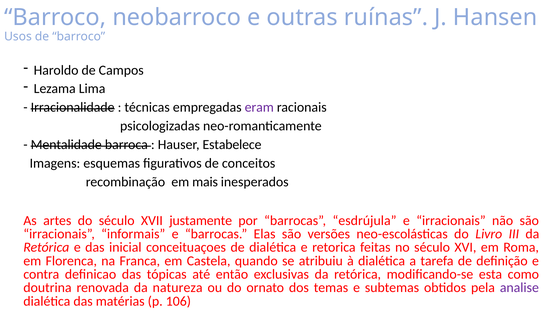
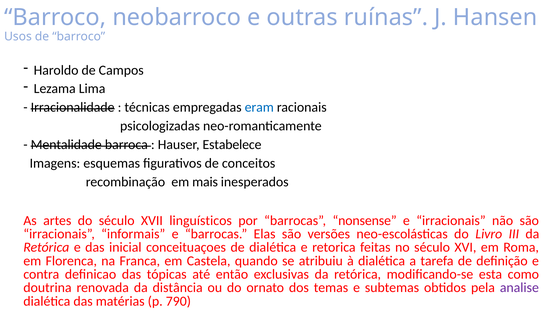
eram colour: purple -> blue
justamente: justamente -> linguísticos
esdrújula: esdrújula -> nonsense
natureza: natureza -> distância
106: 106 -> 790
